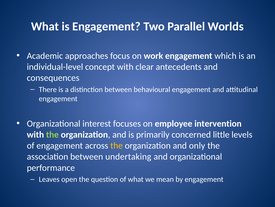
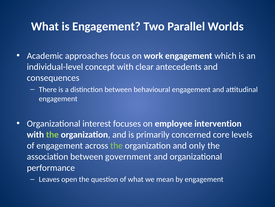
little: little -> core
the at (117, 145) colour: yellow -> light green
undertaking: undertaking -> government
